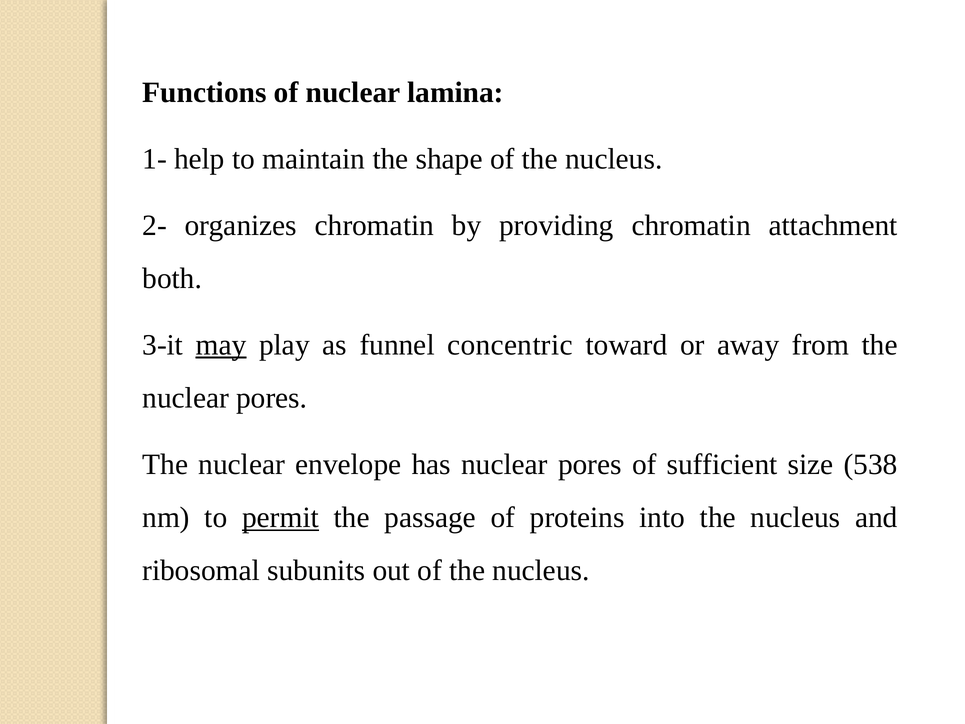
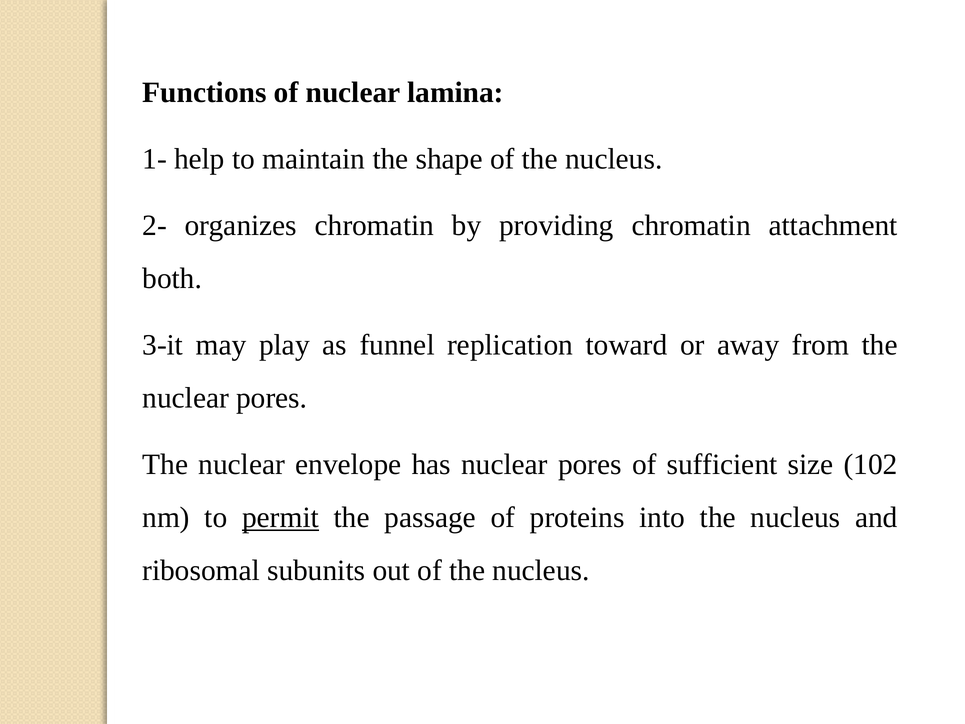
may underline: present -> none
concentric: concentric -> replication
538: 538 -> 102
